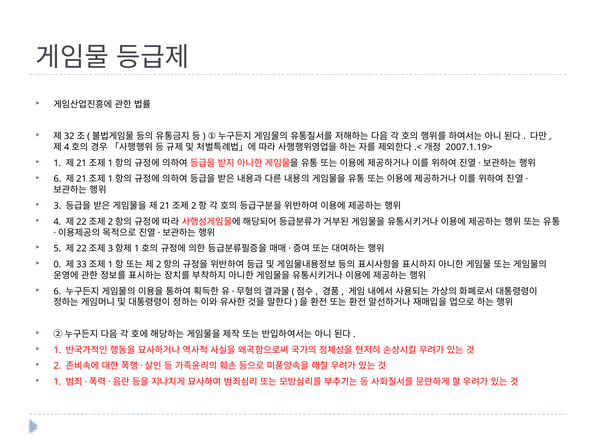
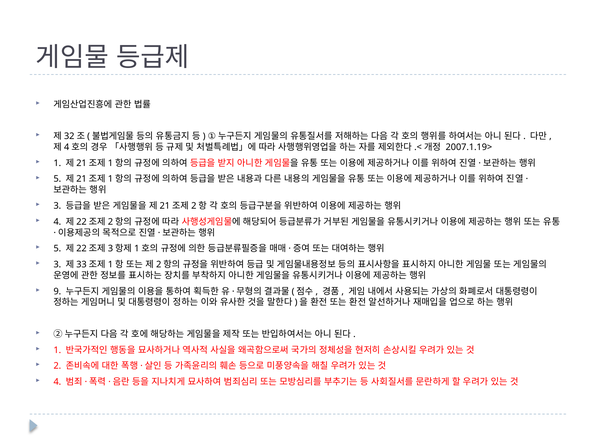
6 at (57, 179): 6 -> 5
0 at (57, 264): 0 -> 3
6 at (57, 291): 6 -> 9
1 at (57, 382): 1 -> 4
